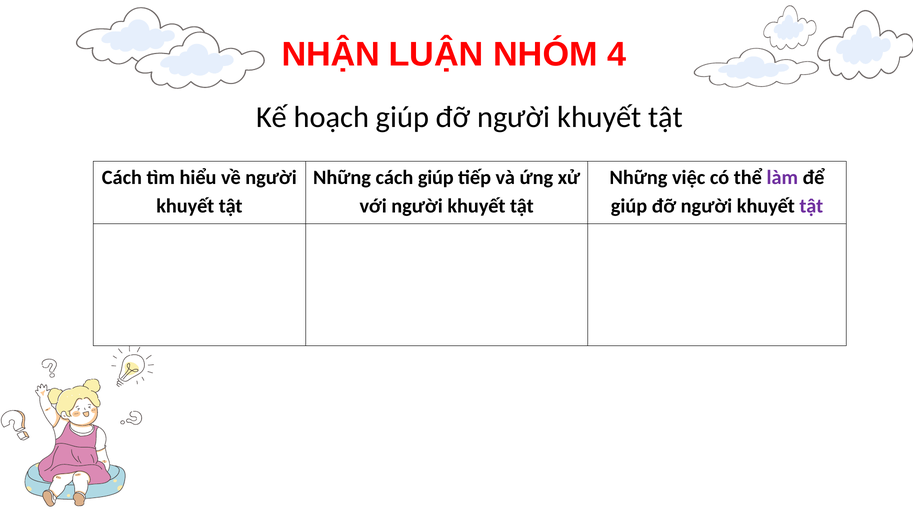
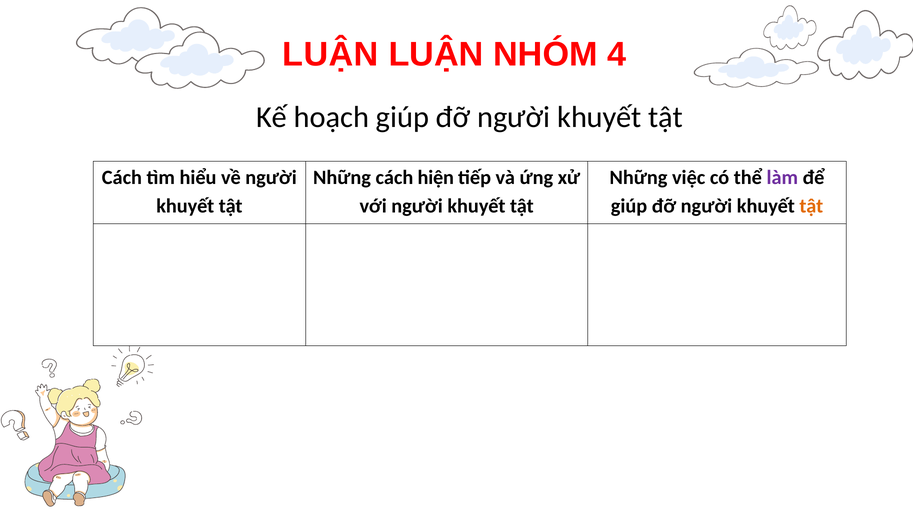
NHẬN at (331, 55): NHẬN -> LUẬN
cách giúp: giúp -> hiện
tật at (811, 206) colour: purple -> orange
